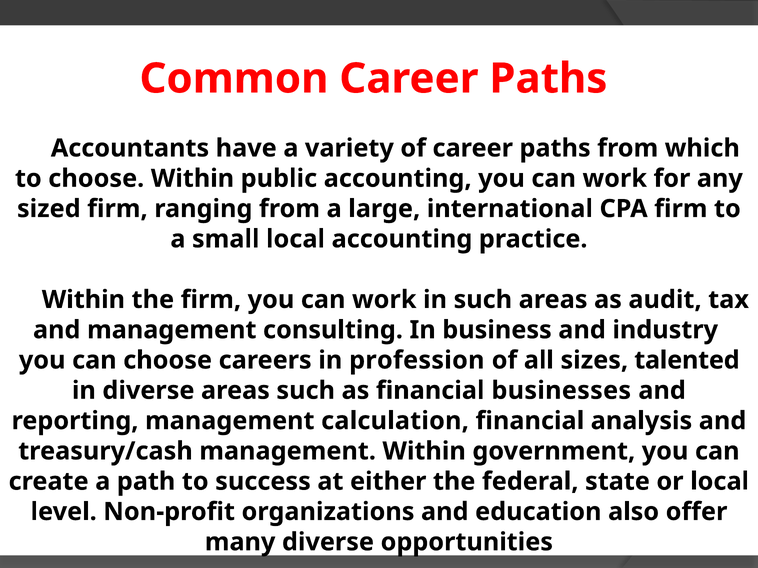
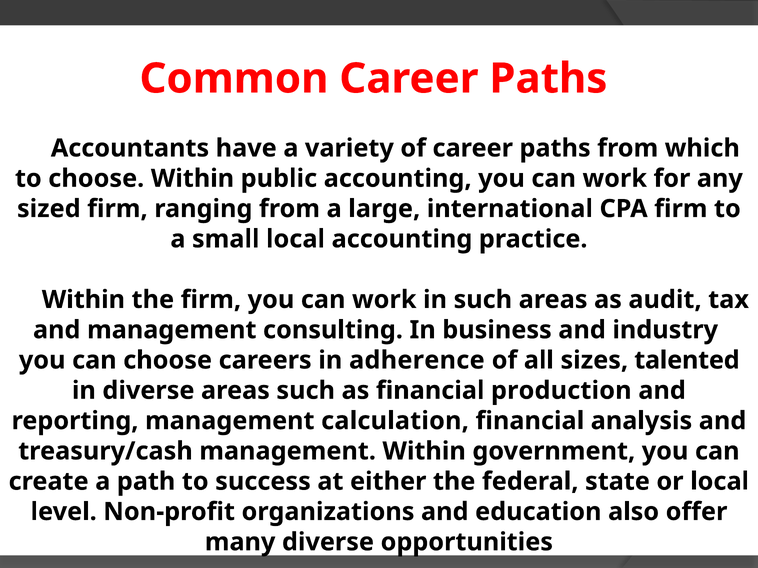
profession: profession -> adherence
businesses: businesses -> production
